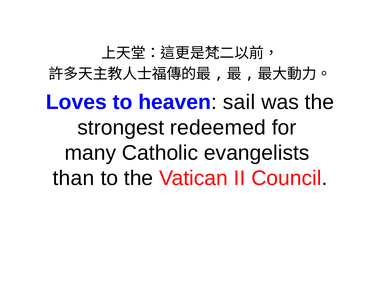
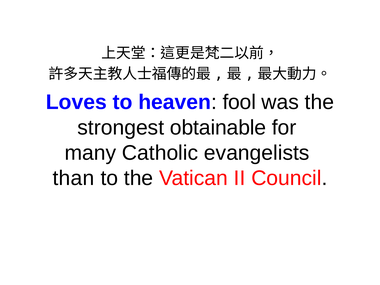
sail: sail -> fool
redeemed: redeemed -> obtainable
